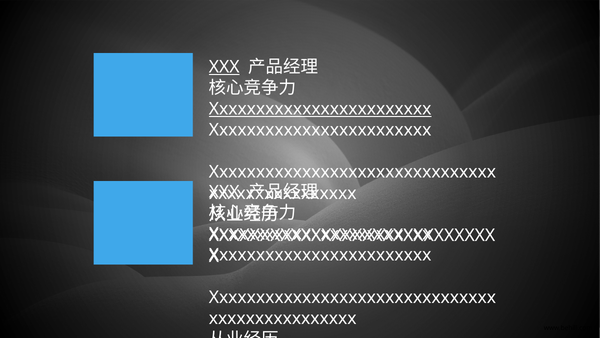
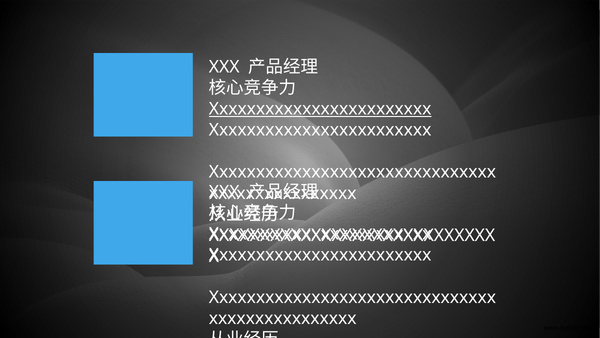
XXX at (224, 67) underline: present -> none
